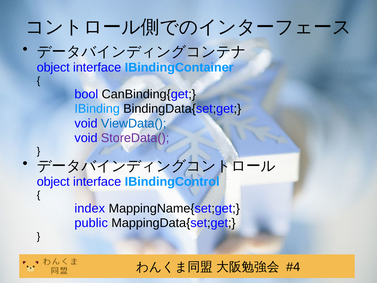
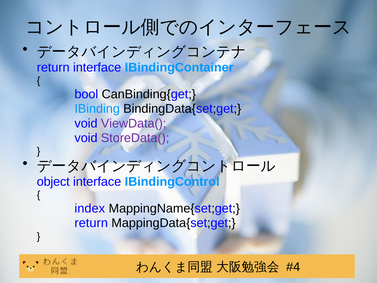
object at (53, 67): object -> return
ViewData( colour: blue -> purple
public at (91, 223): public -> return
